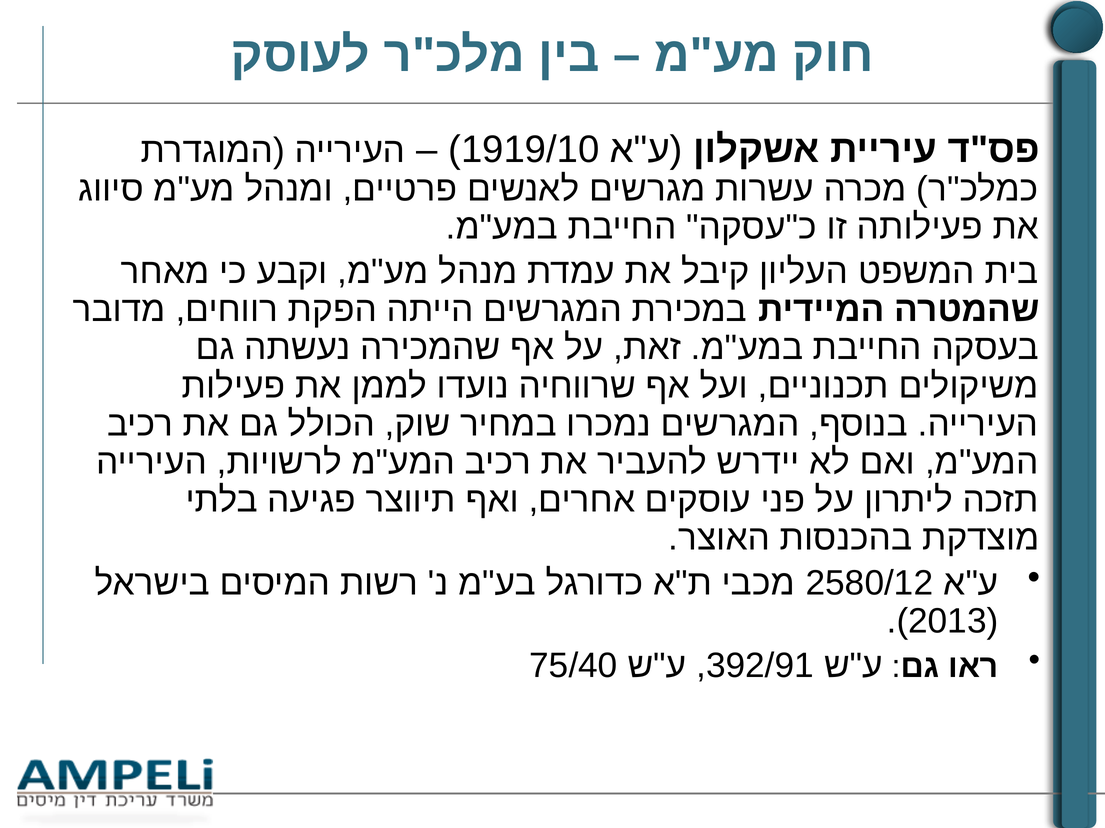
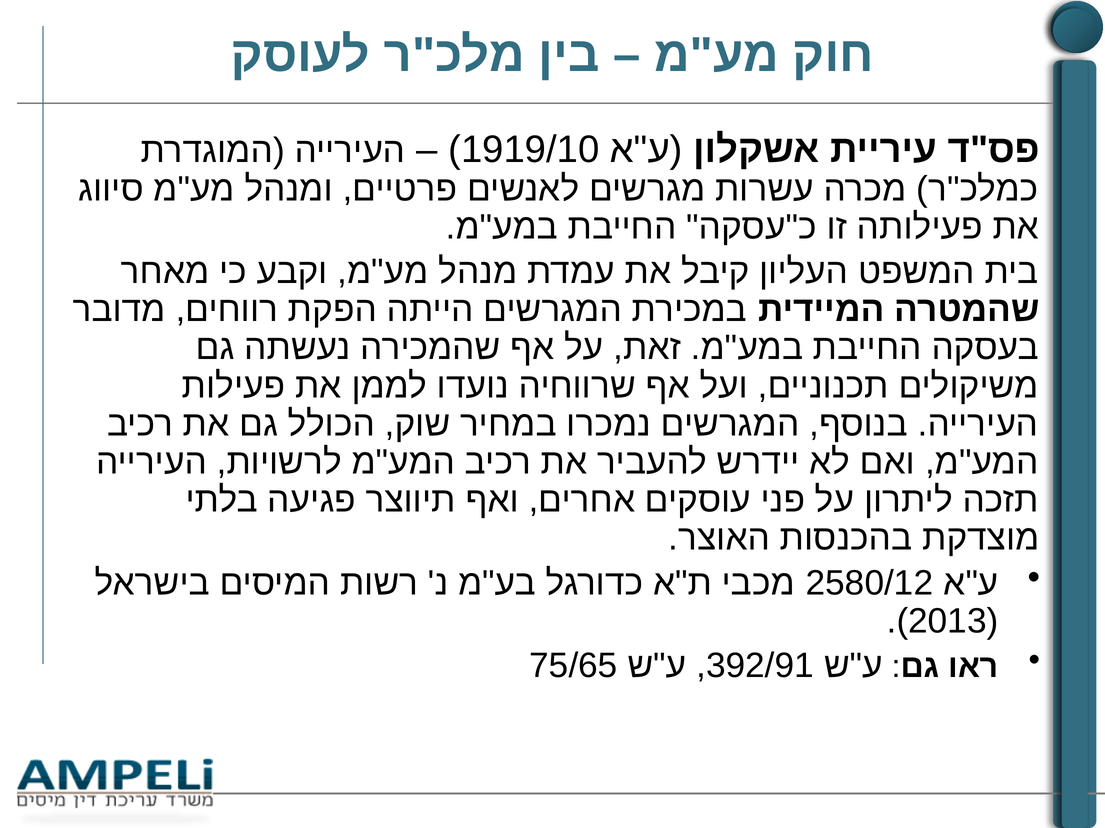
75/40: 75/40 -> 75/65
